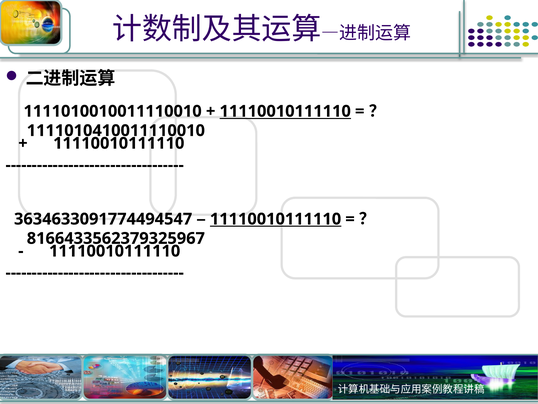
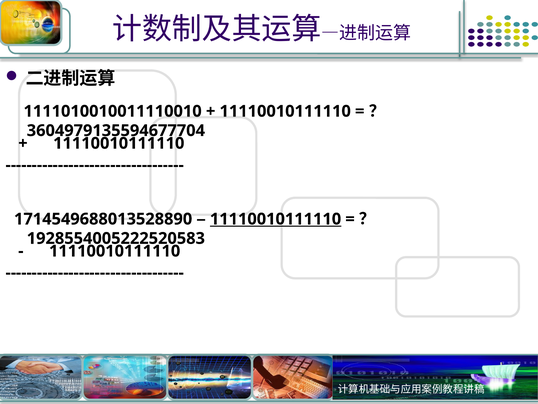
11110010111110 at (285, 111) underline: present -> none
1111010410011110010: 1111010410011110010 -> 3604979135594677704
3634633091774494547: 3634633091774494547 -> 1714549688013528890
8166433562379325967: 8166433562379325967 -> 1928554005222520583
